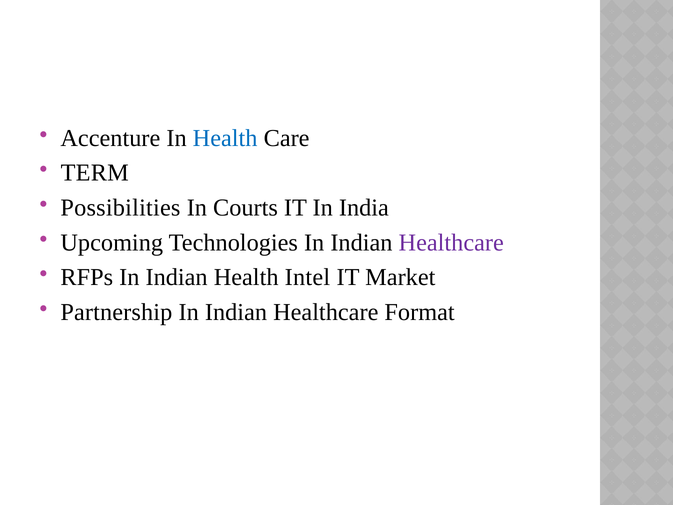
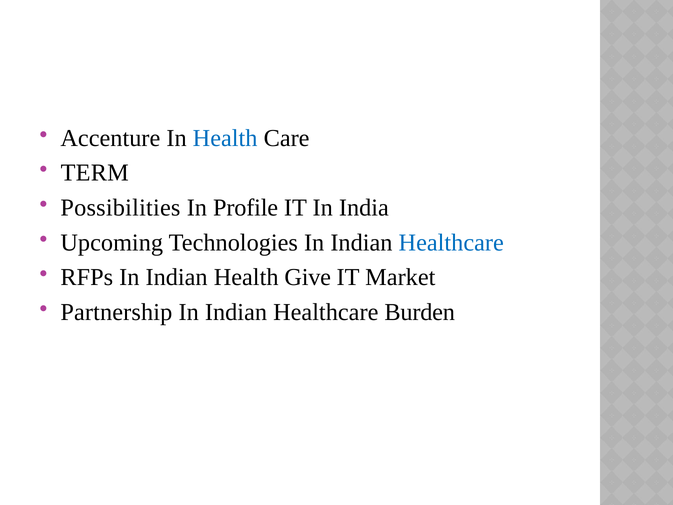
Courts: Courts -> Profile
Healthcare at (451, 242) colour: purple -> blue
Intel: Intel -> Give
Format: Format -> Burden
